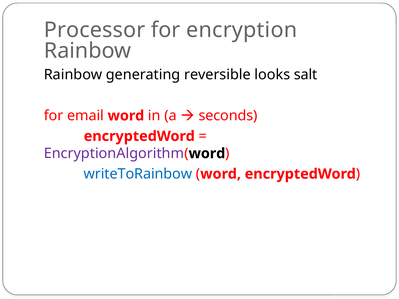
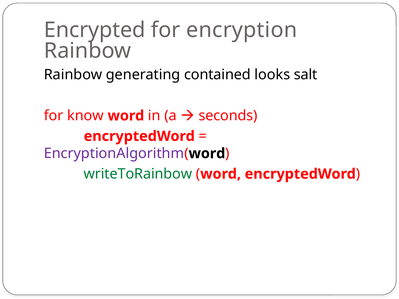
Processor: Processor -> Encrypted
reversible: reversible -> contained
email: email -> know
writeToRainbow colour: blue -> green
